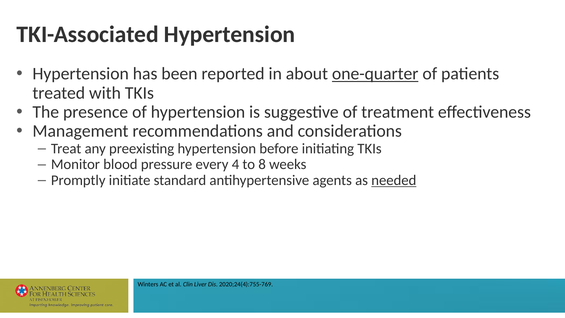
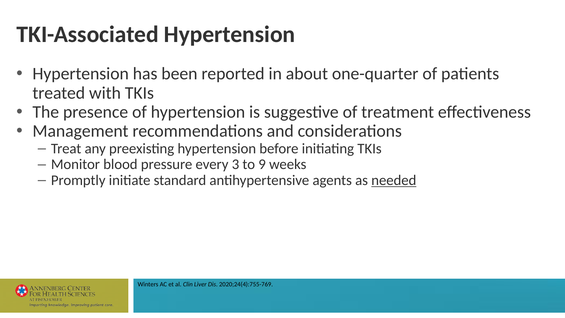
one-quarter underline: present -> none
4: 4 -> 3
8: 8 -> 9
